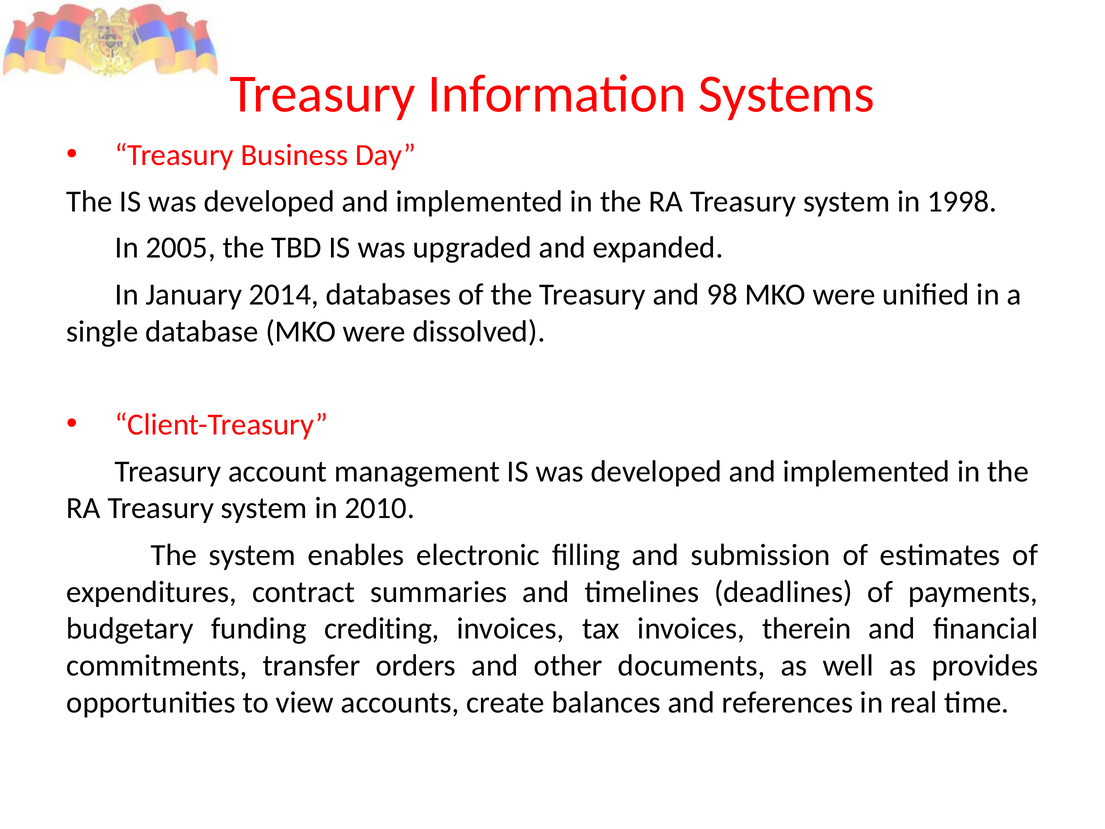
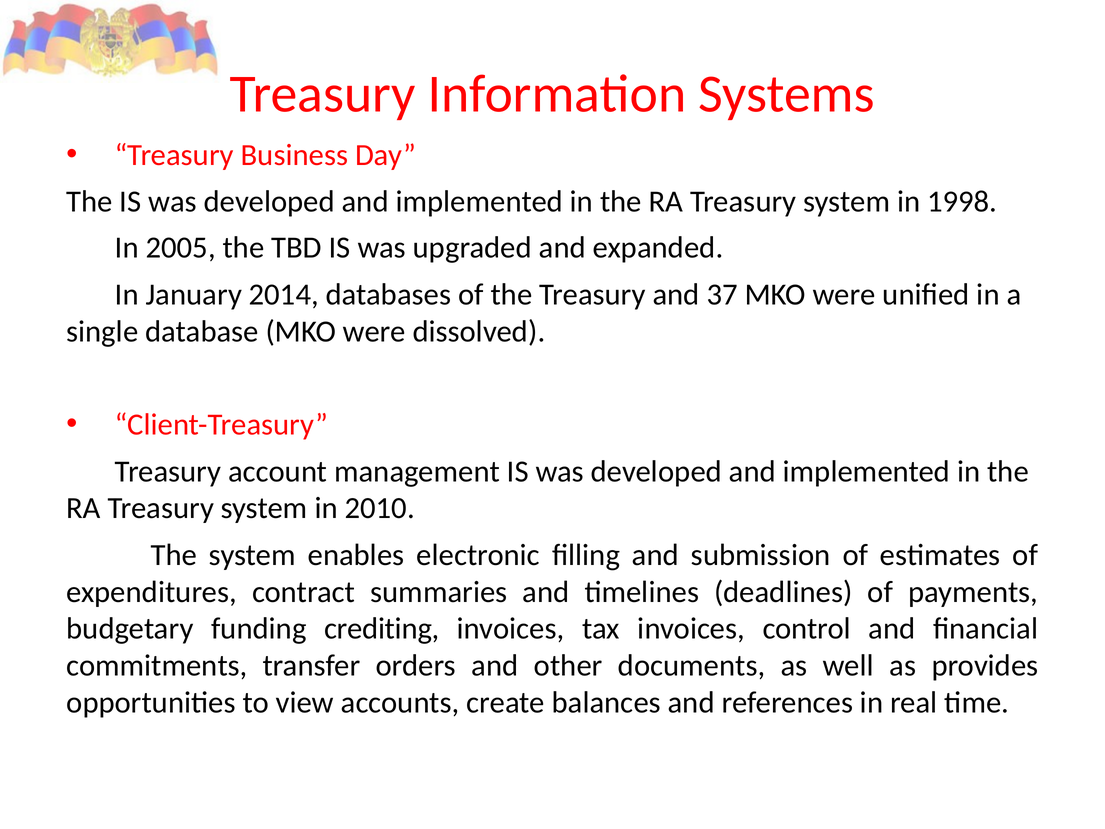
98: 98 -> 37
therein: therein -> control
